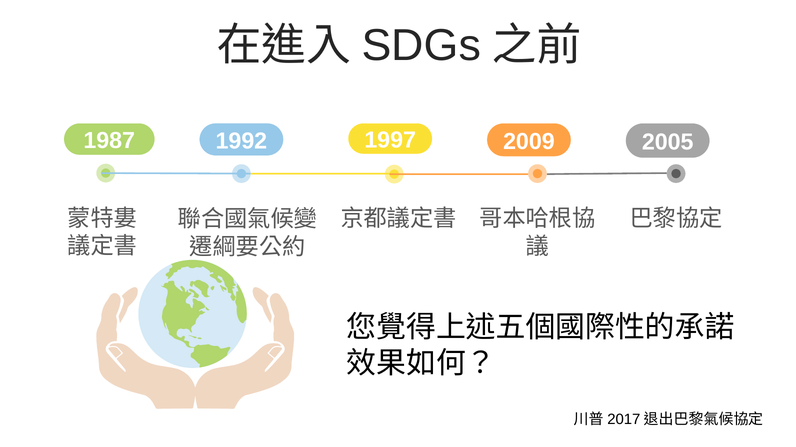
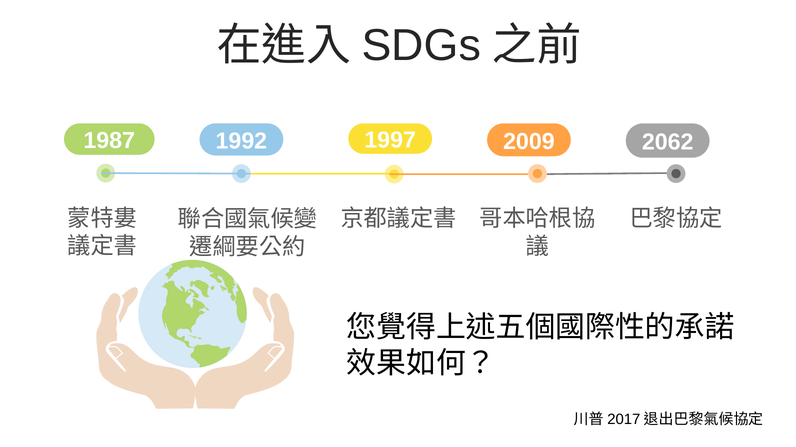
2005: 2005 -> 2062
